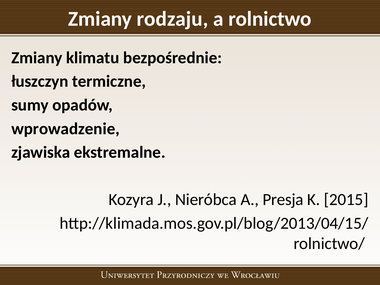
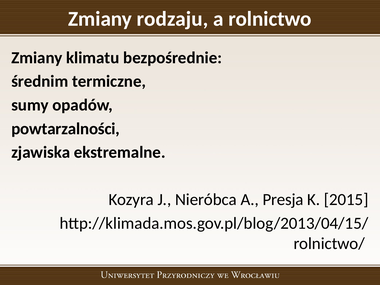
łuszczyn: łuszczyn -> średnim
wprowadzenie: wprowadzenie -> powtarzalności
